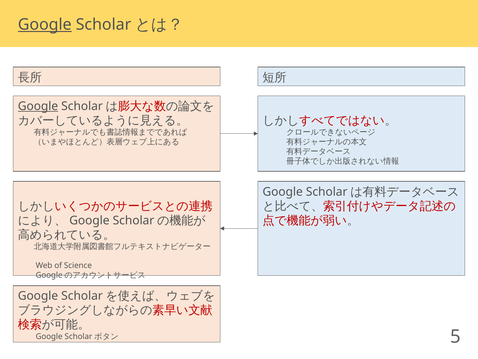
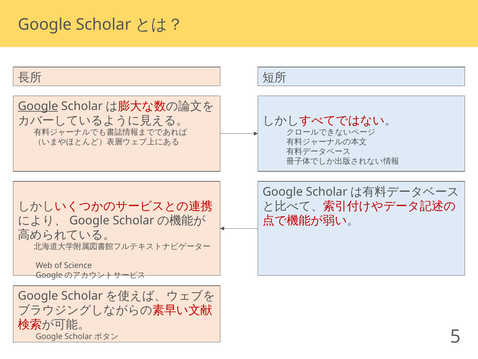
Google at (45, 25) underline: present -> none
